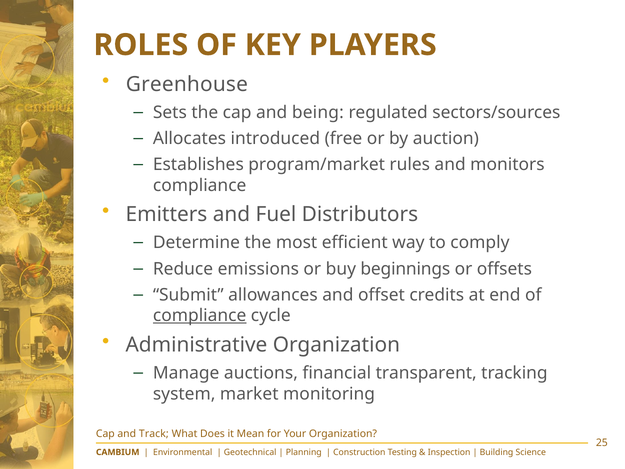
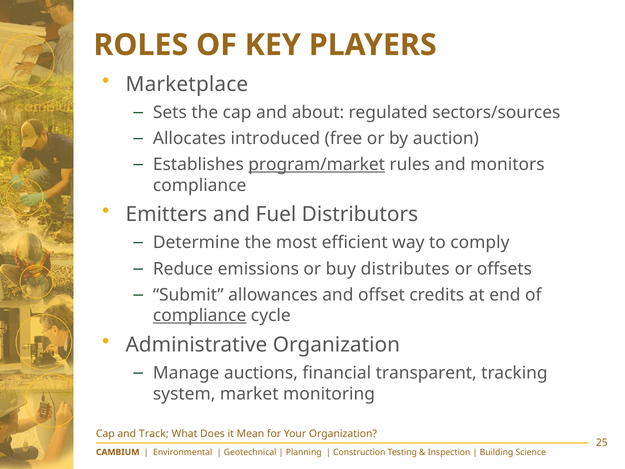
Greenhouse: Greenhouse -> Marketplace
being: being -> about
program/market underline: none -> present
beginnings: beginnings -> distributes
